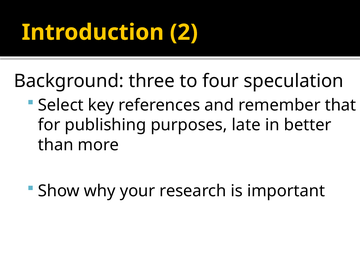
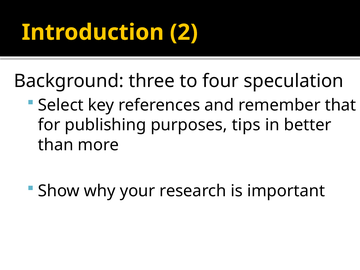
late: late -> tips
